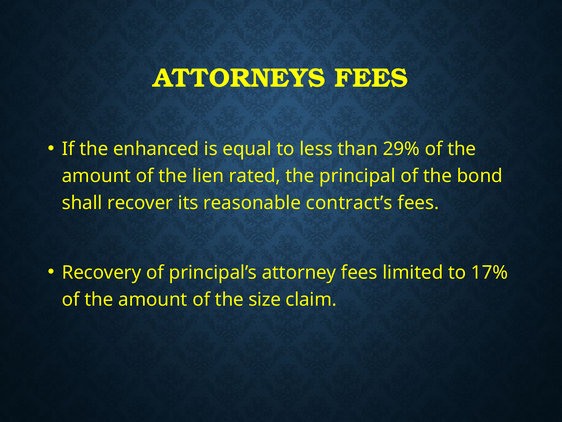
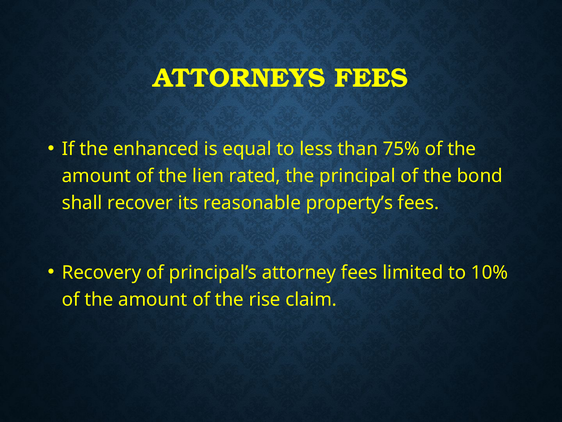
29%: 29% -> 75%
contract’s: contract’s -> property’s
17%: 17% -> 10%
size: size -> rise
